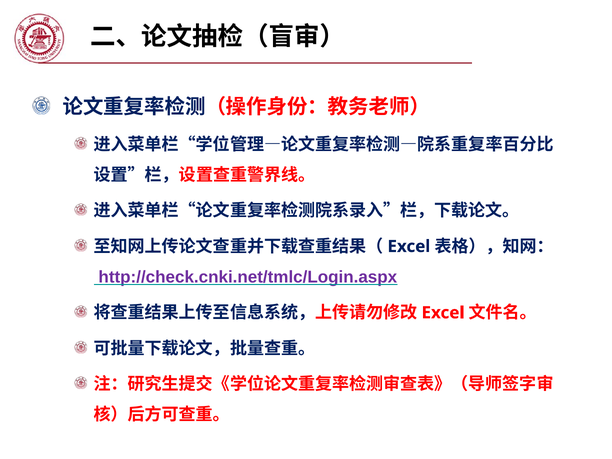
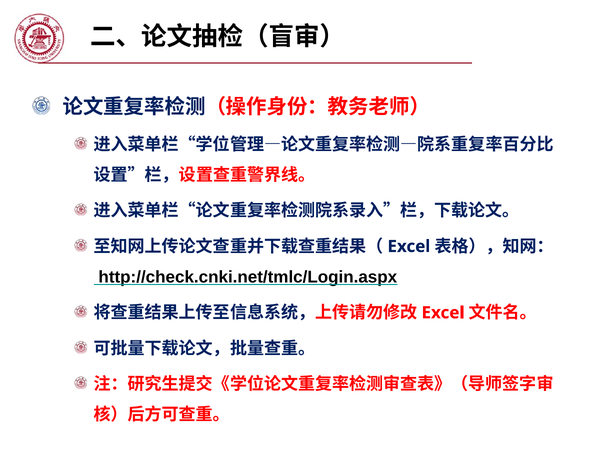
http://check.cnki.net/tmlc/Login.aspx colour: purple -> black
